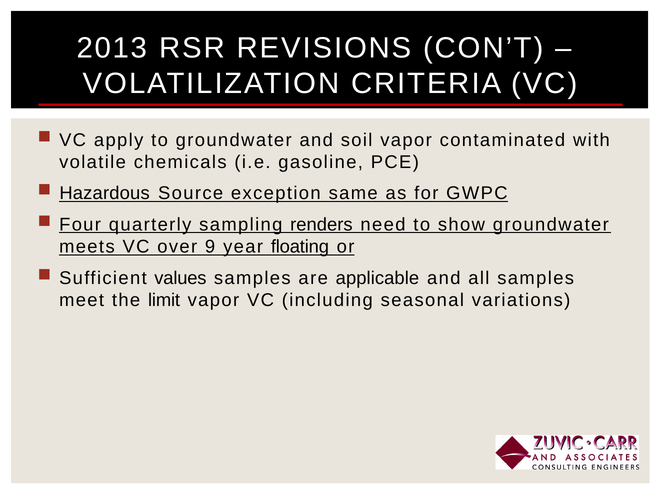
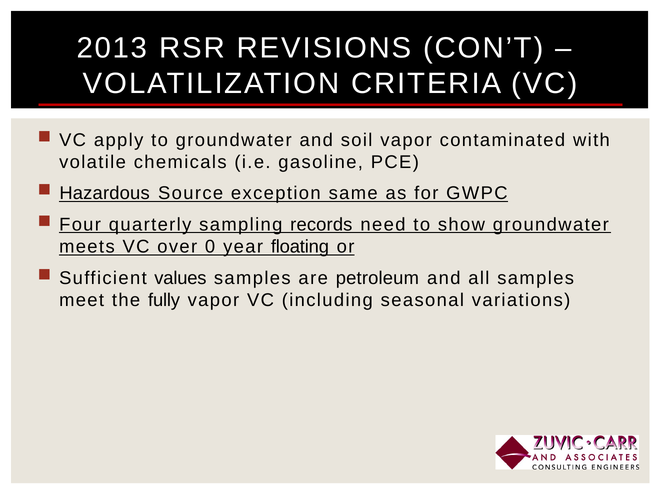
renders: renders -> records
9: 9 -> 0
applicable: applicable -> petroleum
limit: limit -> fully
